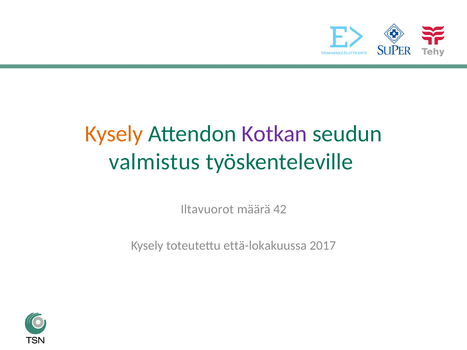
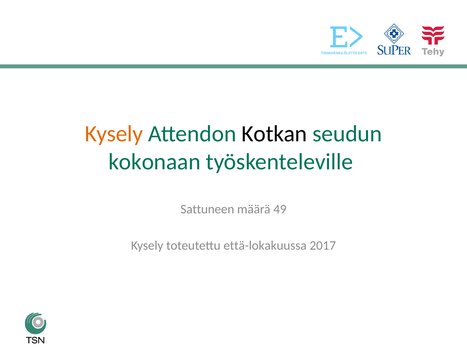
Kotkan colour: purple -> black
valmistus: valmistus -> kokonaan
Iltavuorot: Iltavuorot -> Sattuneen
42: 42 -> 49
